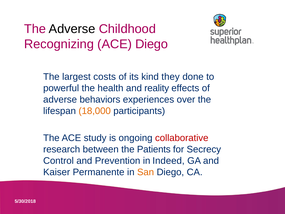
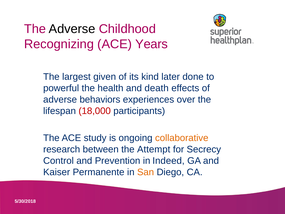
ACE Diego: Diego -> Years
costs: costs -> given
they: they -> later
reality: reality -> death
18,000 colour: orange -> red
collaborative colour: red -> orange
Patients: Patients -> Attempt
